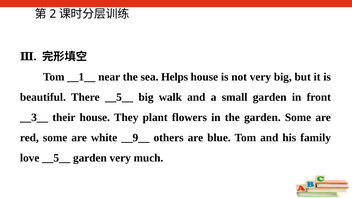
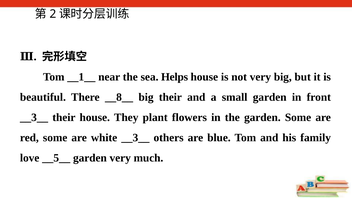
There __5__: __5__ -> __8__
big walk: walk -> their
white __9__: __9__ -> __3__
